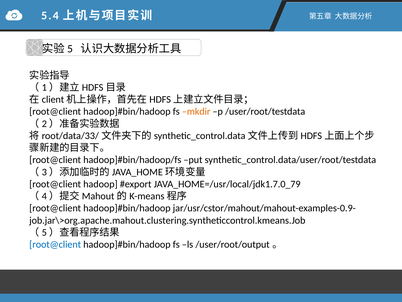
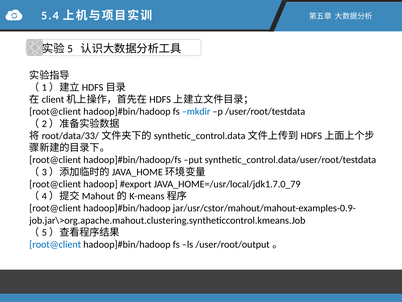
mkdir colour: orange -> blue
